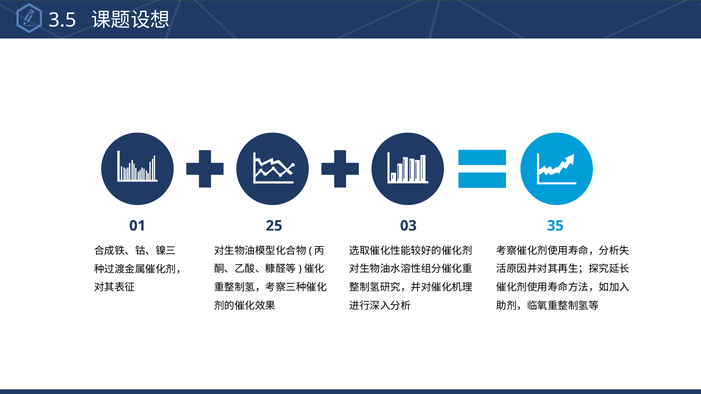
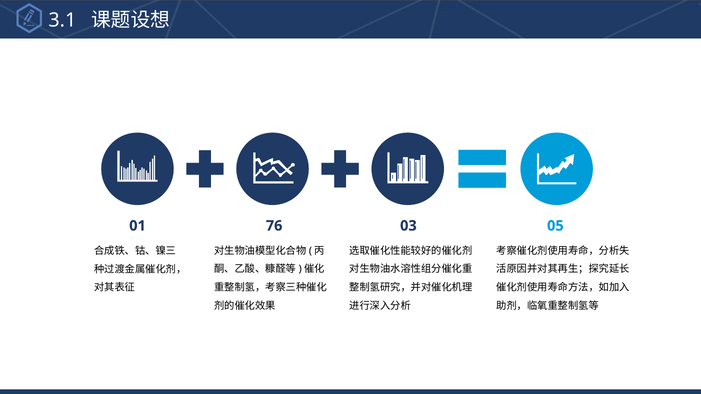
3.5: 3.5 -> 3.1
25: 25 -> 76
35: 35 -> 05
